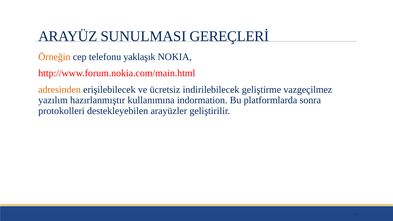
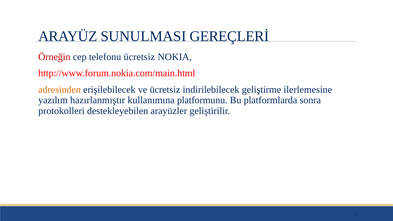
Örneğin colour: orange -> red
telefonu yaklaşık: yaklaşık -> ücretsiz
vazgeçilmez: vazgeçilmez -> ilerlemesine
indormation: indormation -> platformunu
